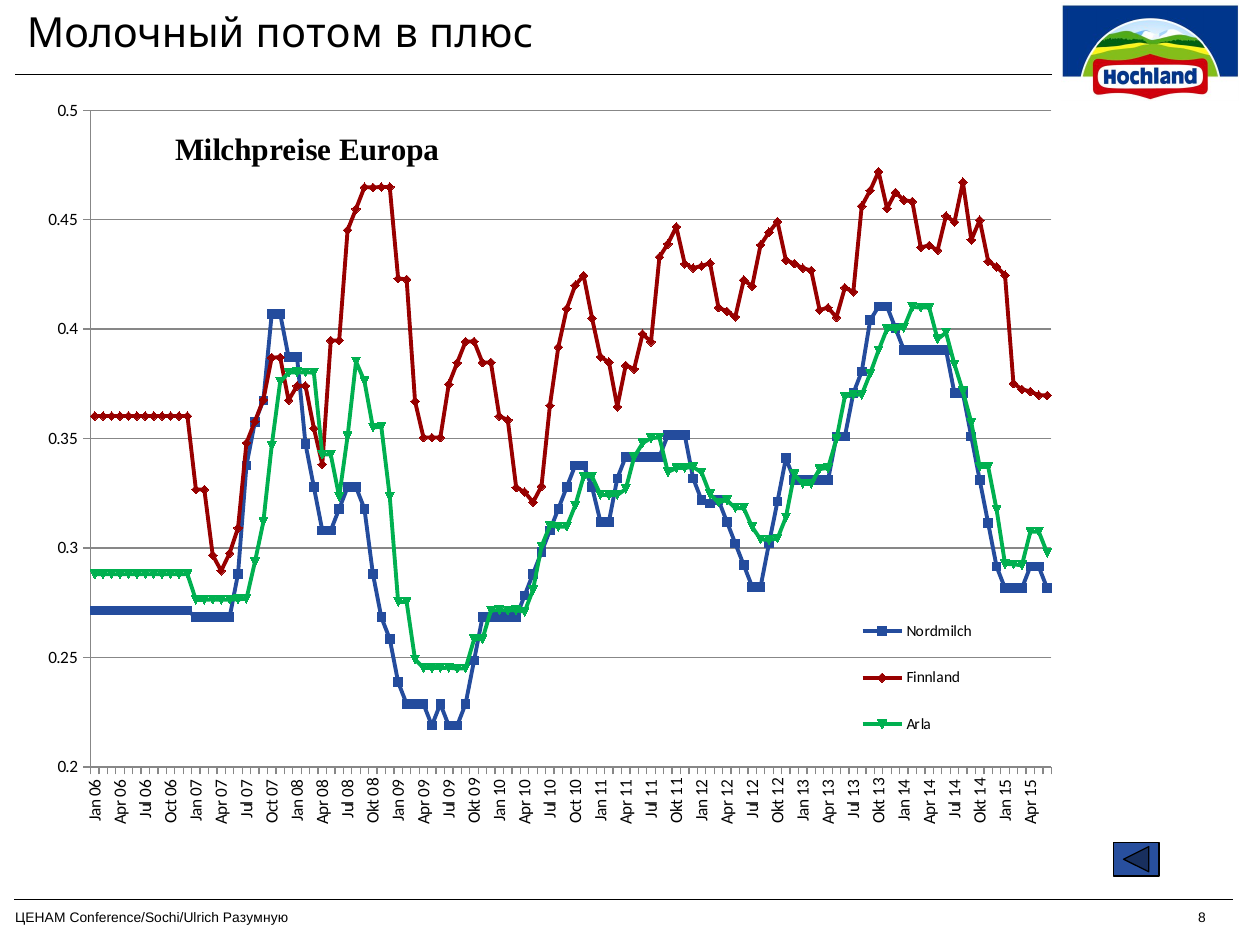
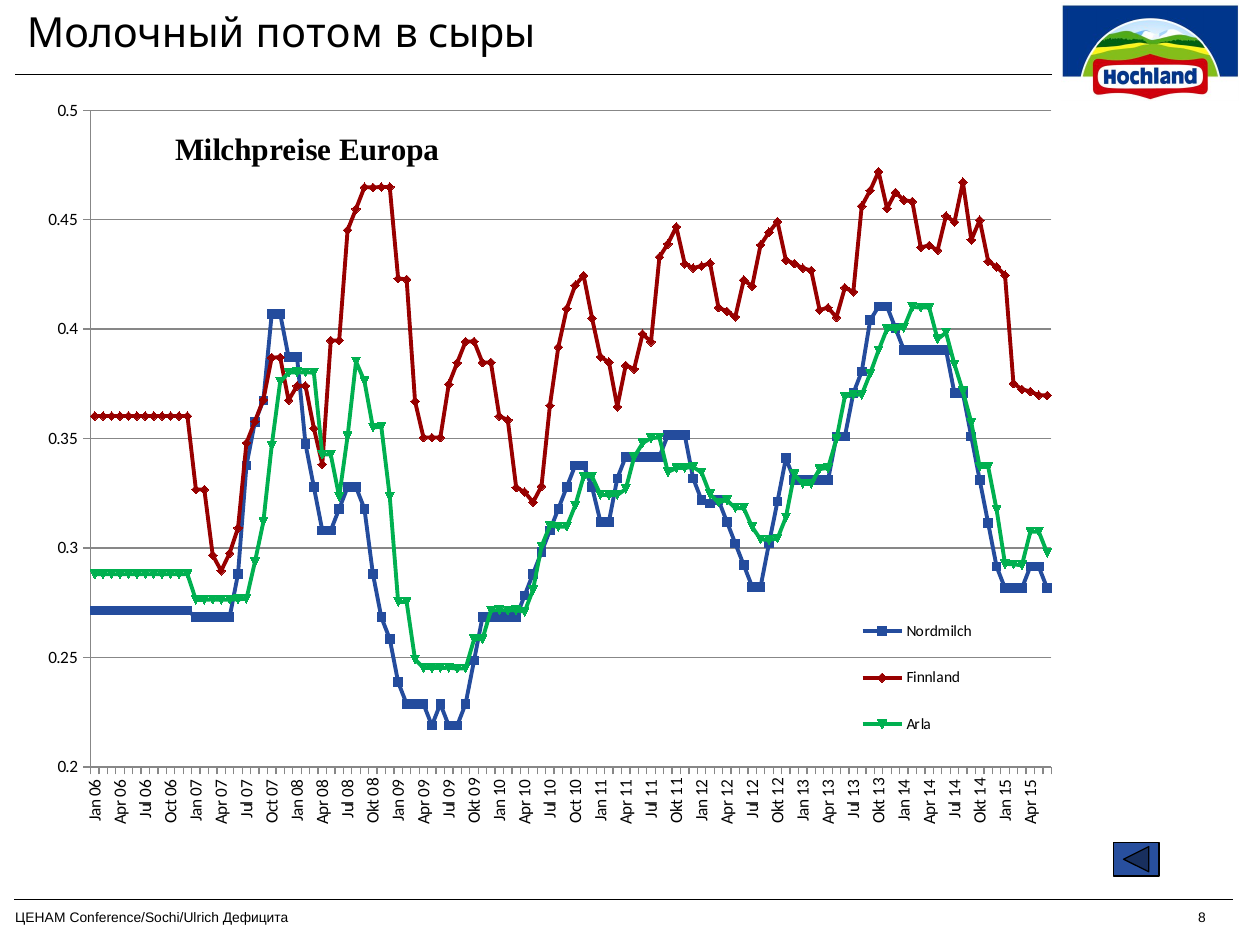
плюс: плюс -> сыры
Разумную: Разумную -> Дефицита
